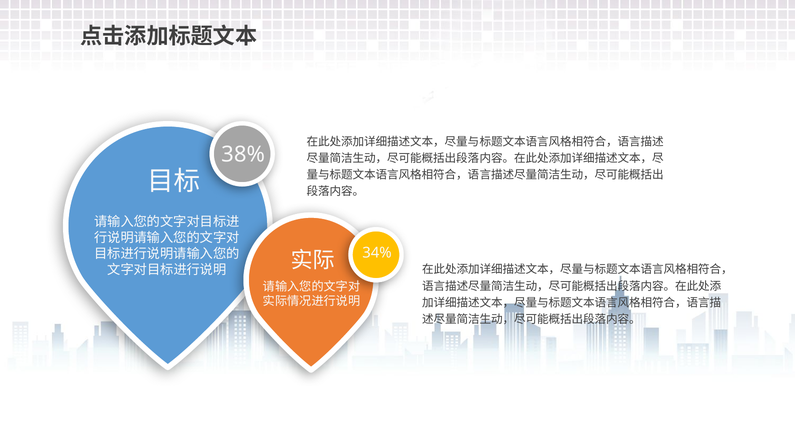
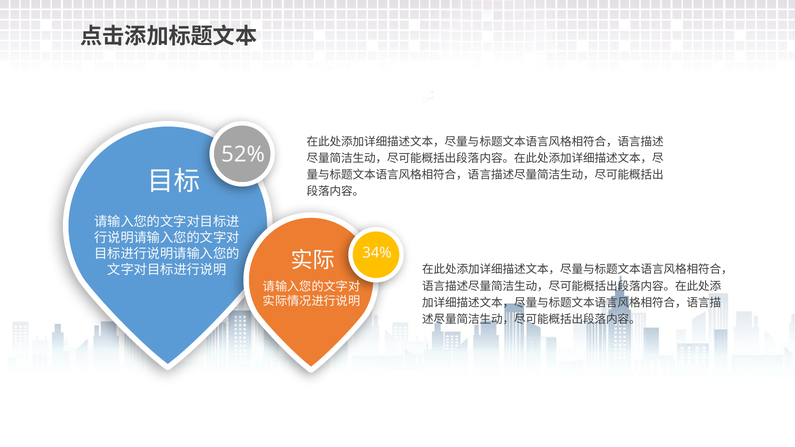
38%: 38% -> 52%
